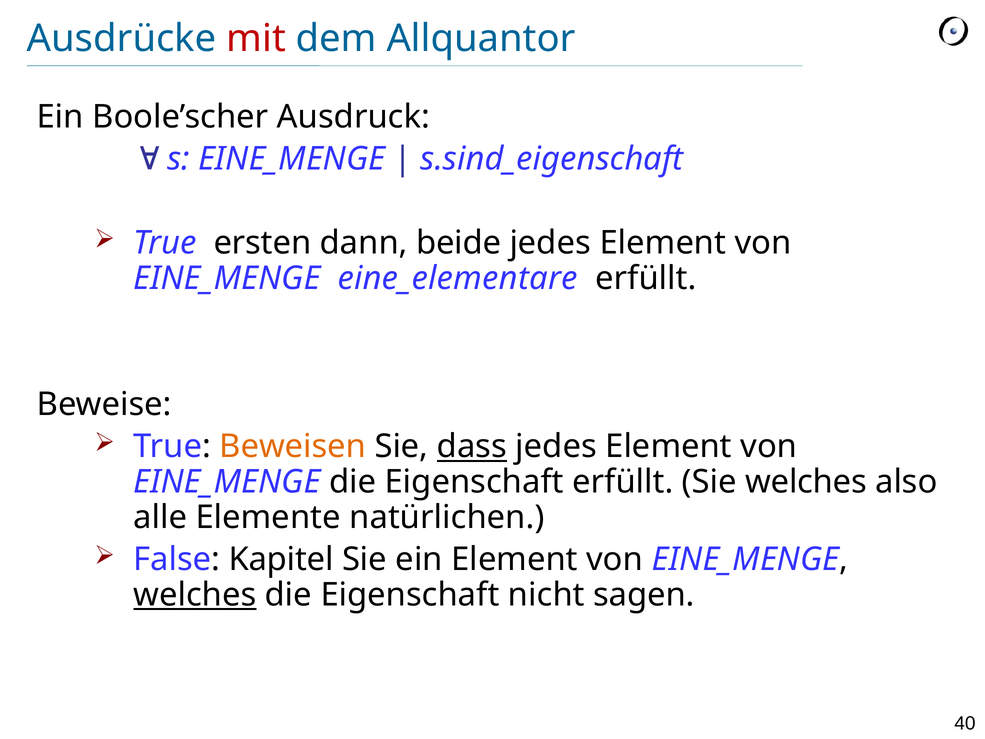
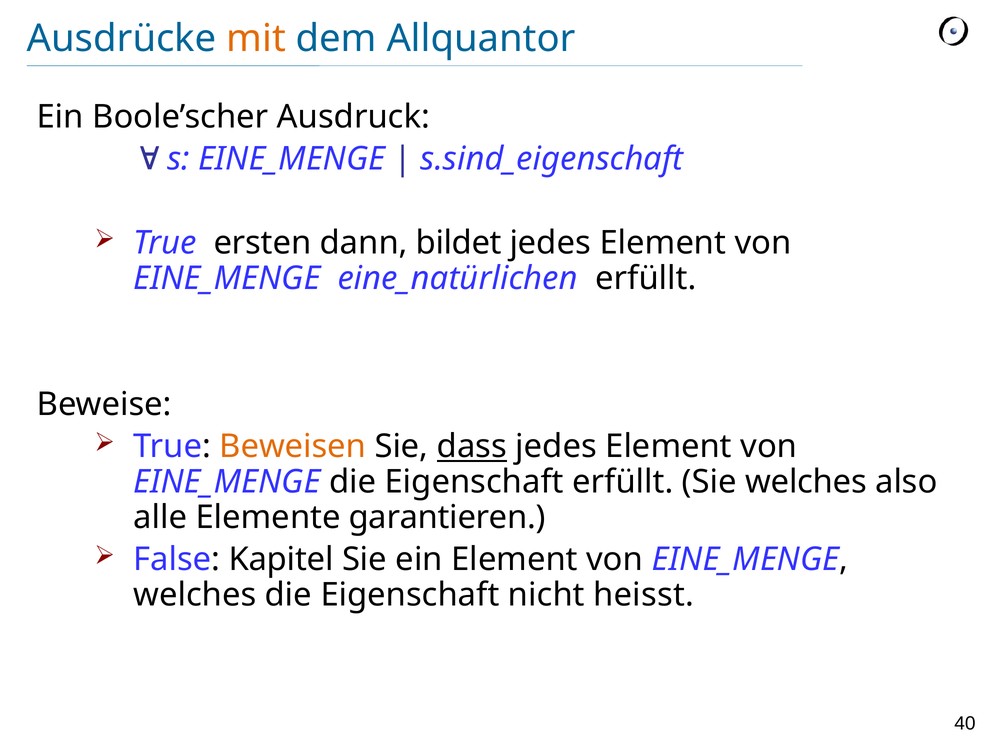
mit colour: red -> orange
beide: beide -> bildet
eine_elementare: eine_elementare -> eine_natürlichen
natürlichen: natürlichen -> garantieren
welches at (195, 595) underline: present -> none
sagen: sagen -> heisst
